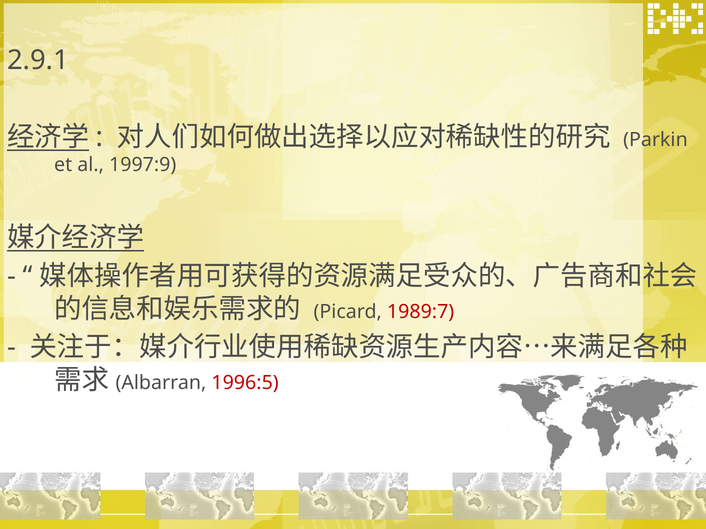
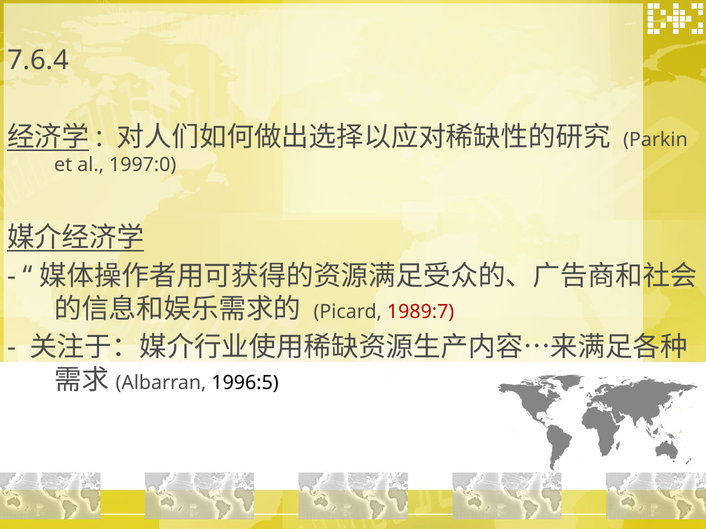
2.9.1: 2.9.1 -> 7.6.4
1997:9: 1997:9 -> 1997:0
1996:5 colour: red -> black
